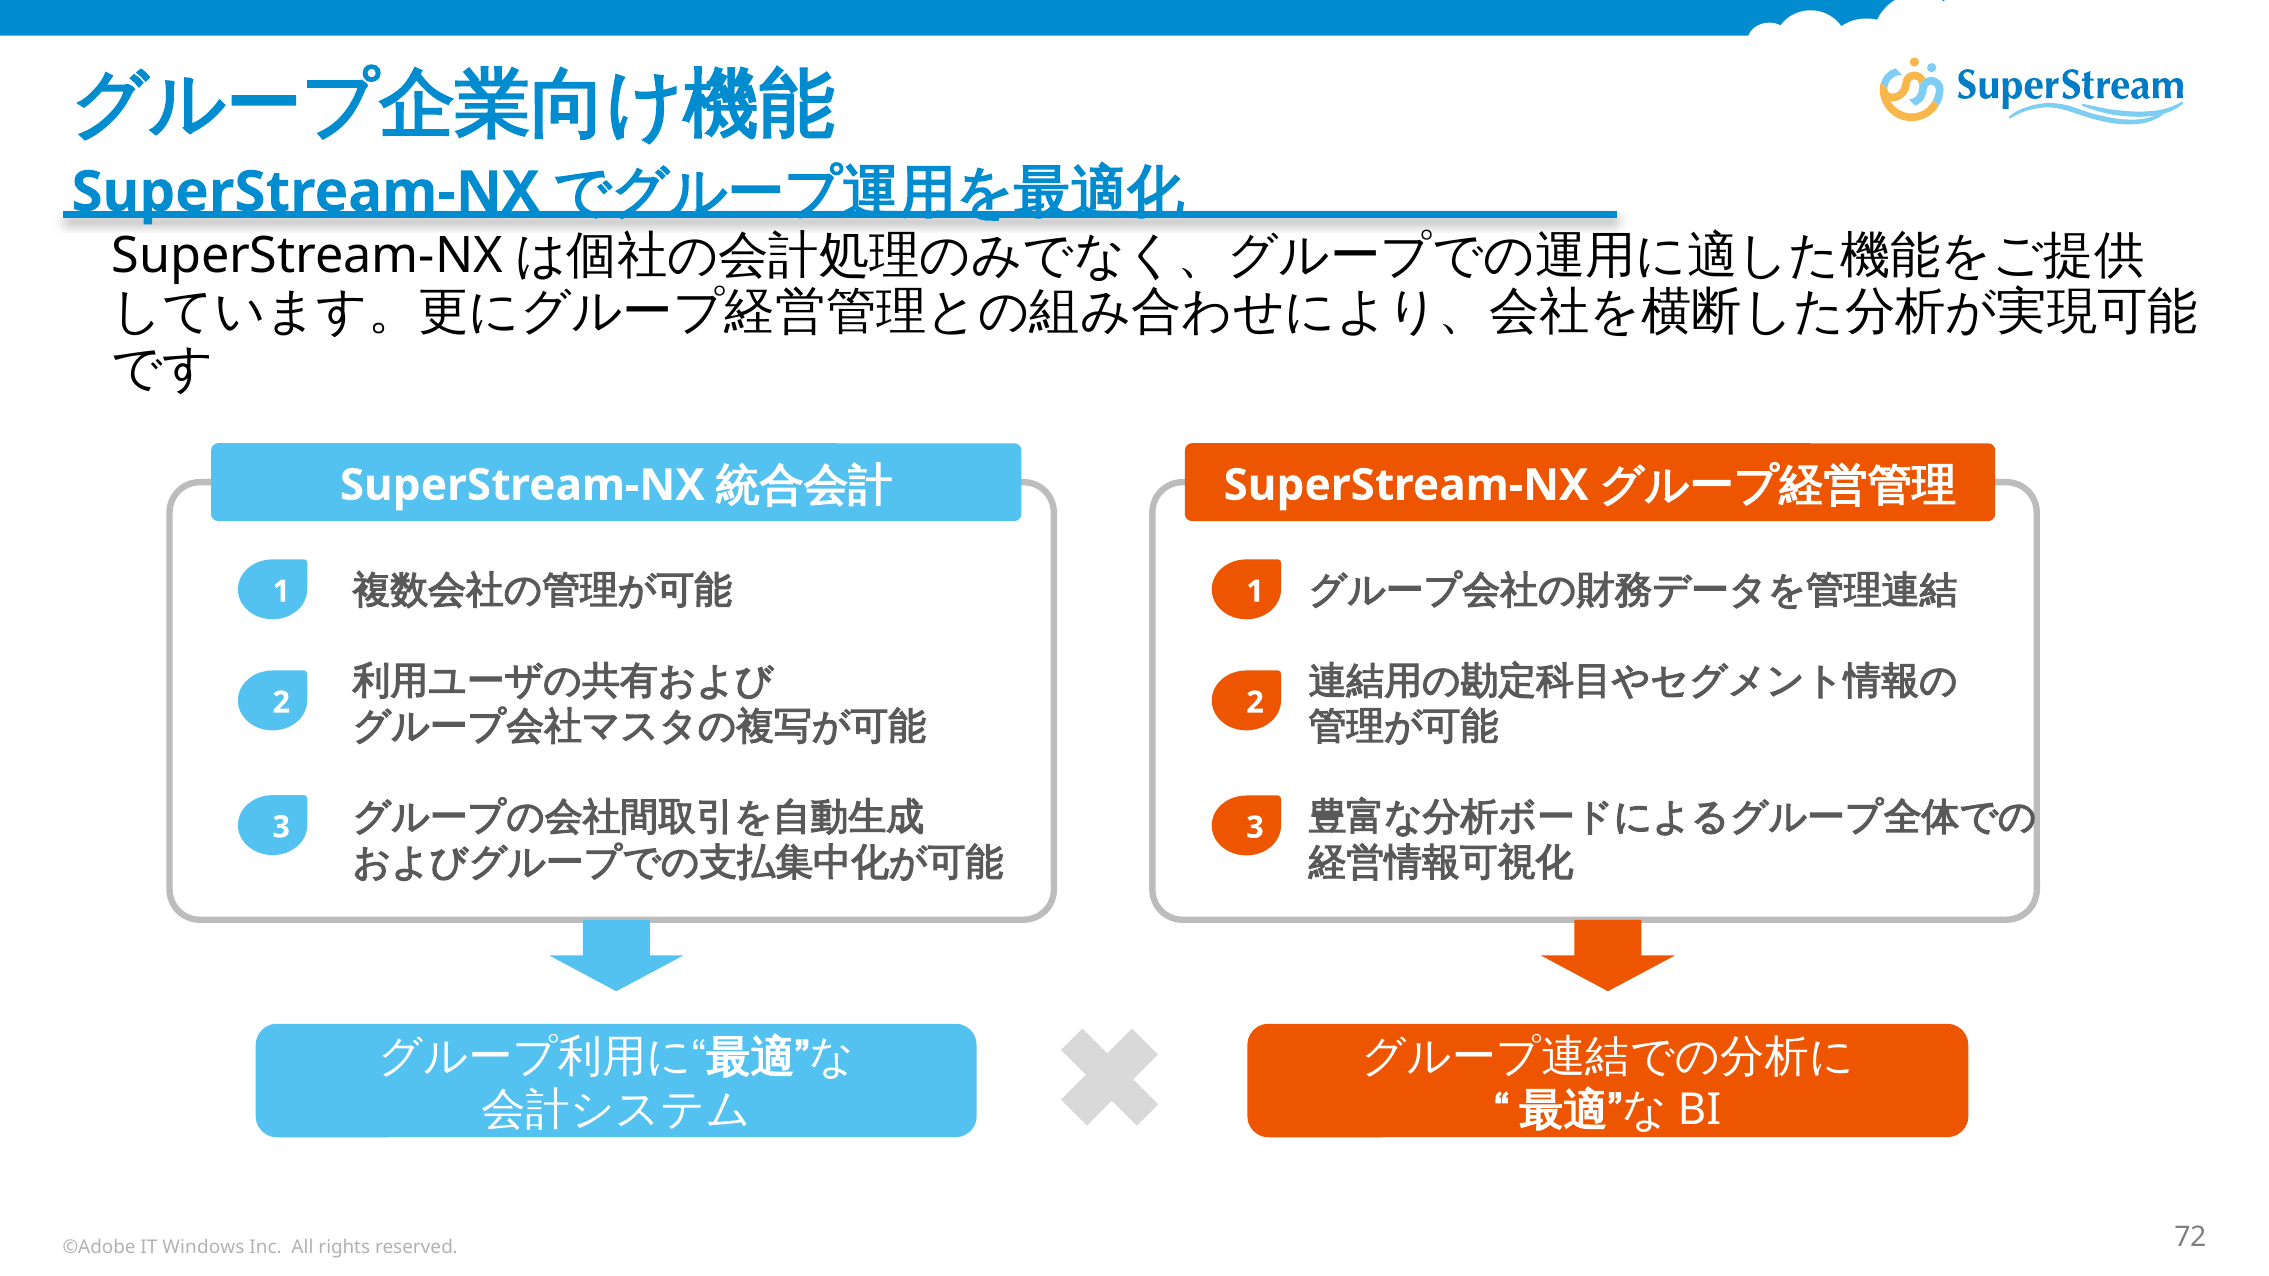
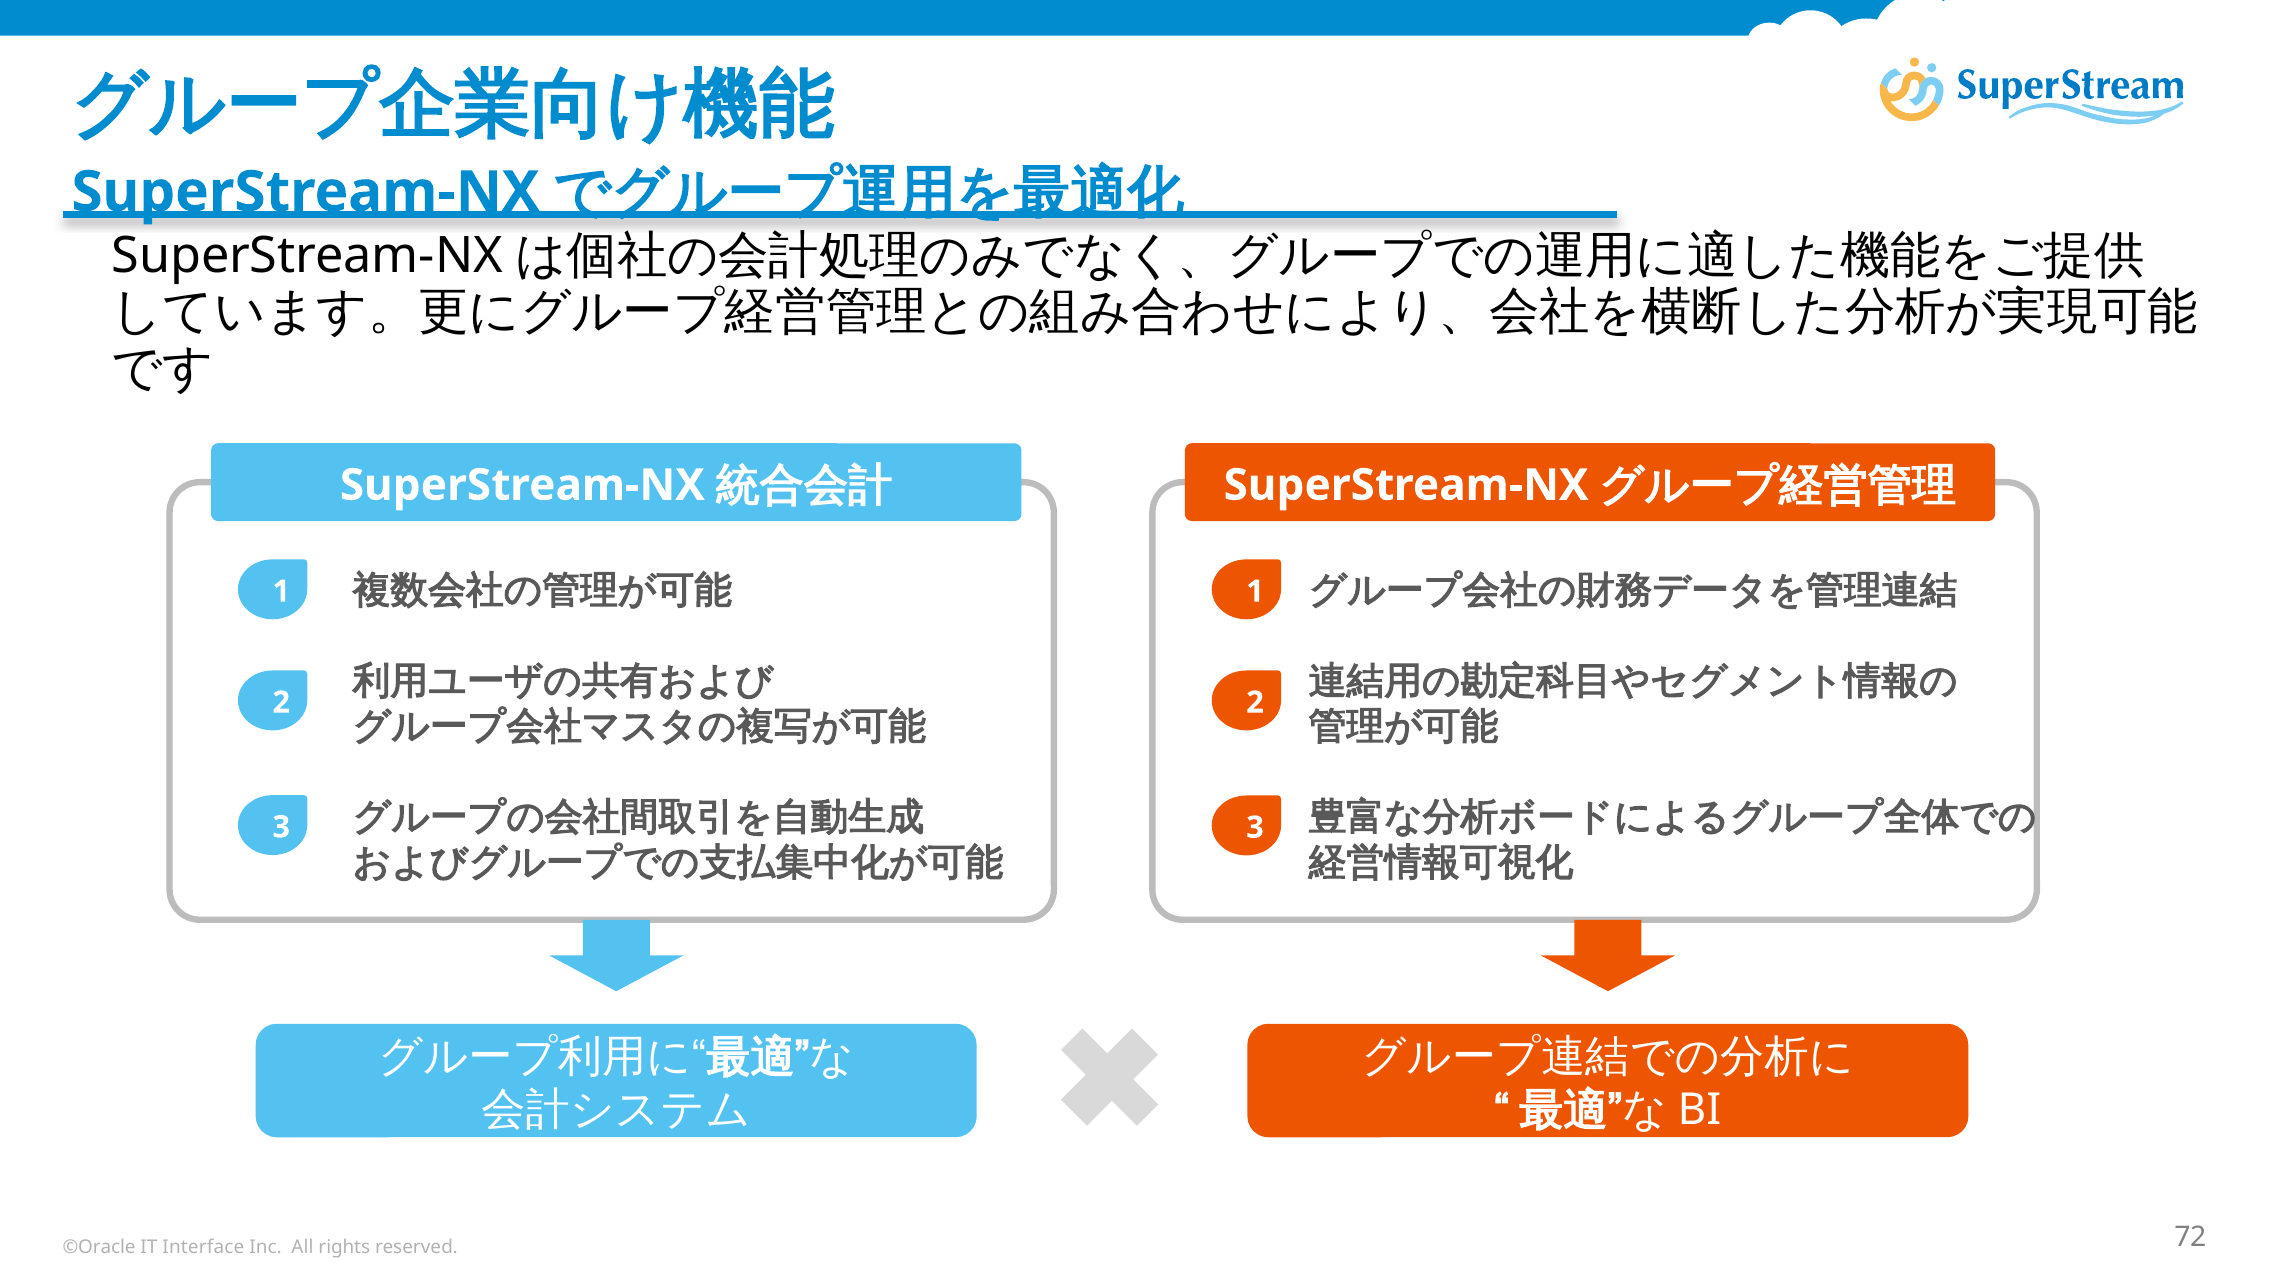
©Adobe: ©Adobe -> ©Oracle
Windows: Windows -> Interface
